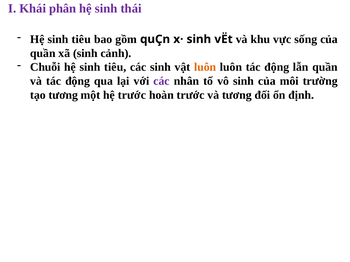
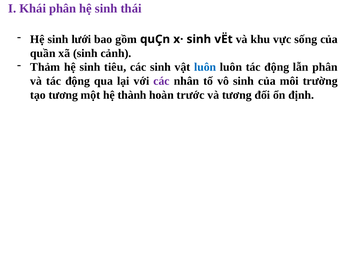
tiêu at (81, 39): tiêu -> lưới
Chuỗi: Chuỗi -> Thảm
luôn at (205, 67) colour: orange -> blue
lẫn quần: quần -> phân
hệ trước: trước -> thành
